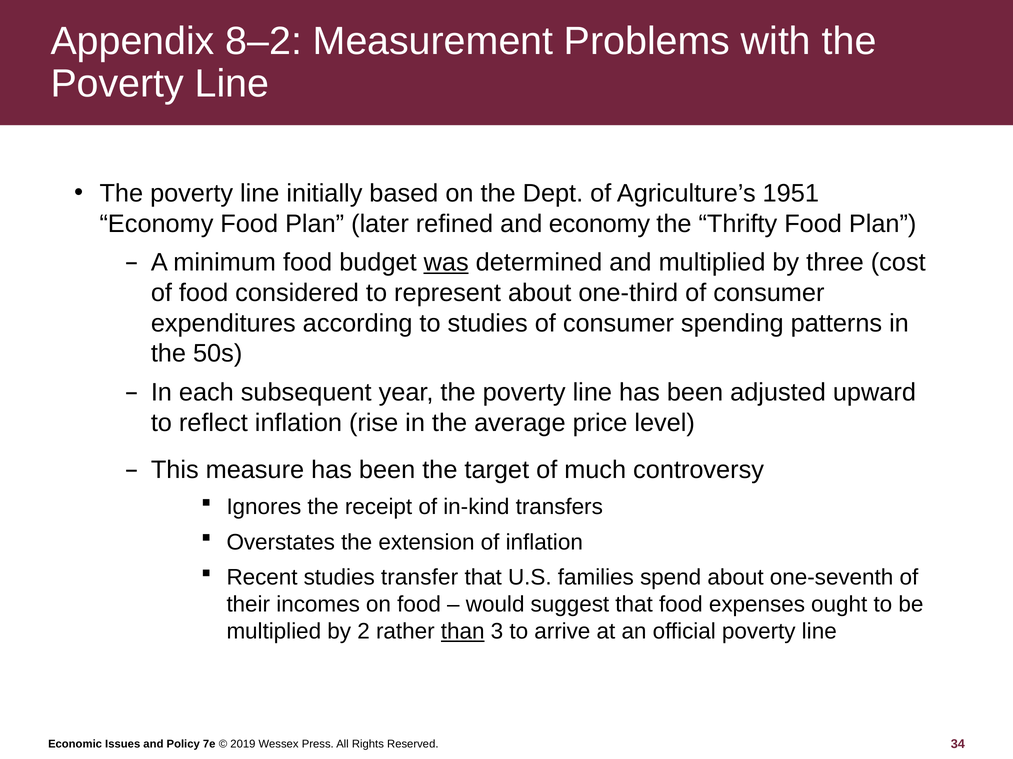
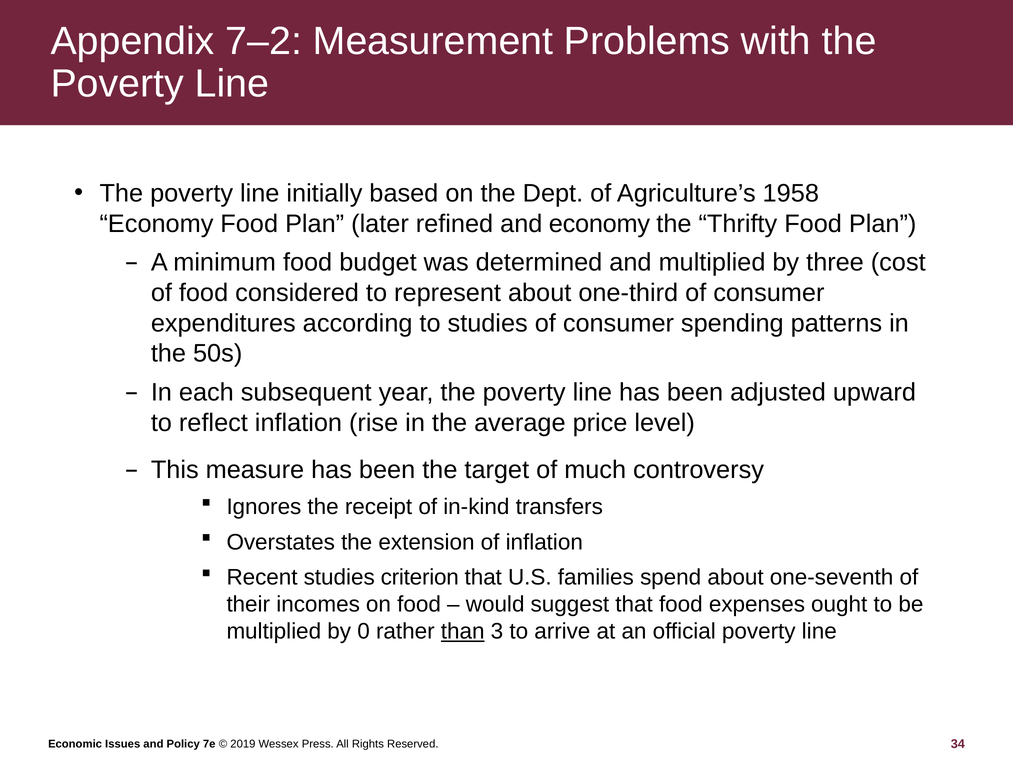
8–2: 8–2 -> 7–2
1951: 1951 -> 1958
was underline: present -> none
transfer: transfer -> criterion
2: 2 -> 0
